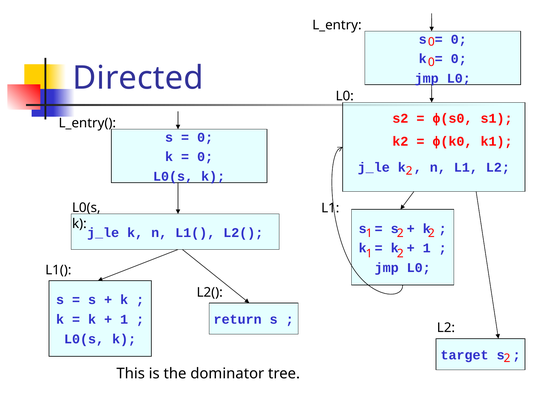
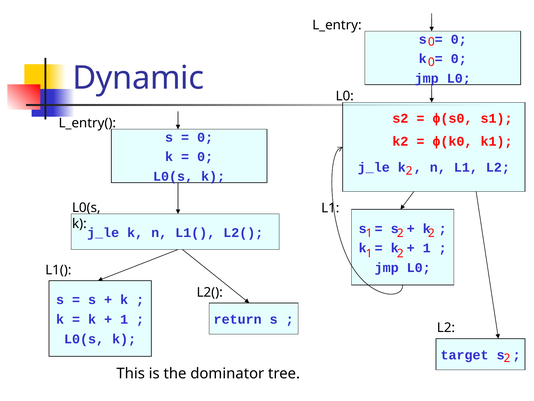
Directed: Directed -> Dynamic
